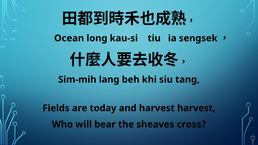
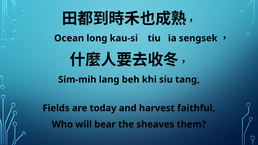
harvest harvest: harvest -> faithful
cross: cross -> them
